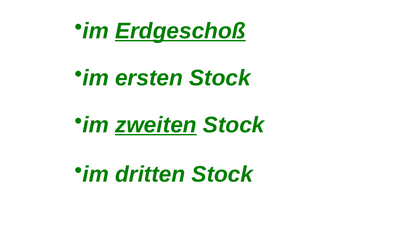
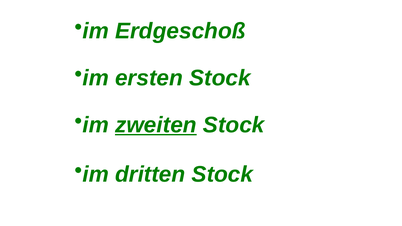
Erdgeschoß underline: present -> none
